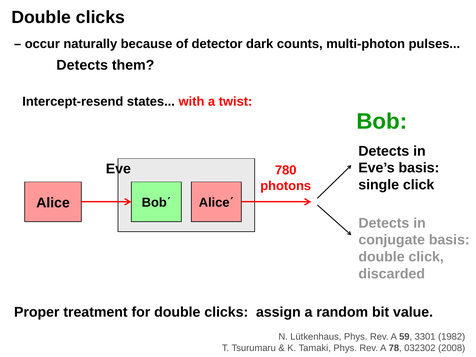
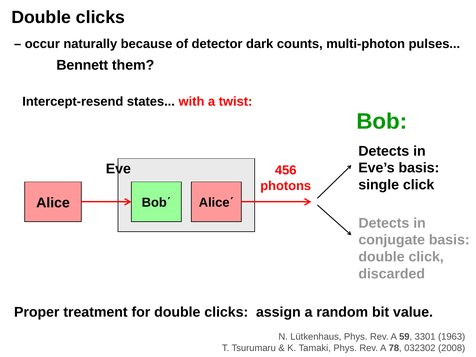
Detects at (82, 65): Detects -> Bennett
780: 780 -> 456
1982: 1982 -> 1963
